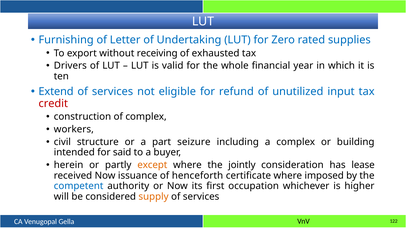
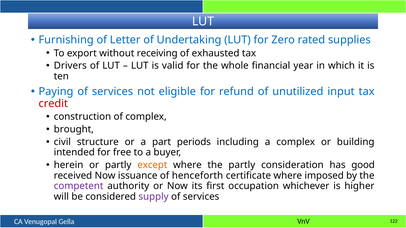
Extend: Extend -> Paying
workers: workers -> brought
seizure: seizure -> periods
said: said -> free
the jointly: jointly -> partly
lease: lease -> good
competent colour: blue -> purple
supply colour: orange -> purple
